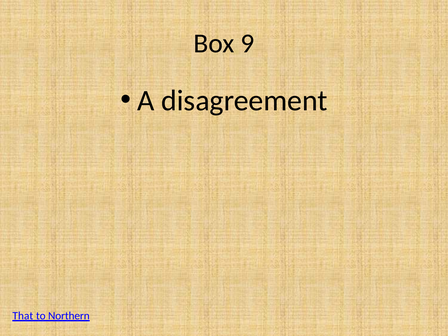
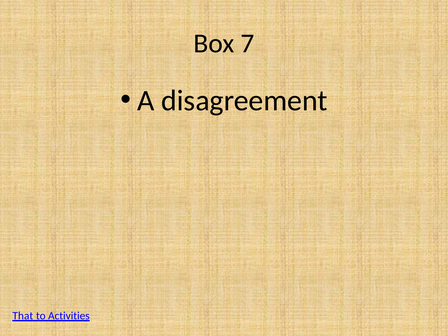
9: 9 -> 7
Northern: Northern -> Activities
